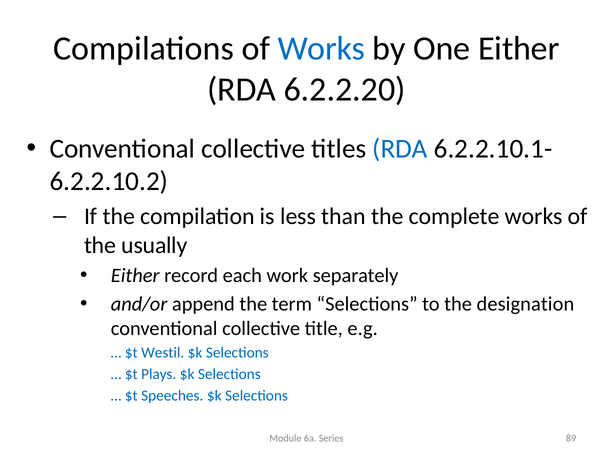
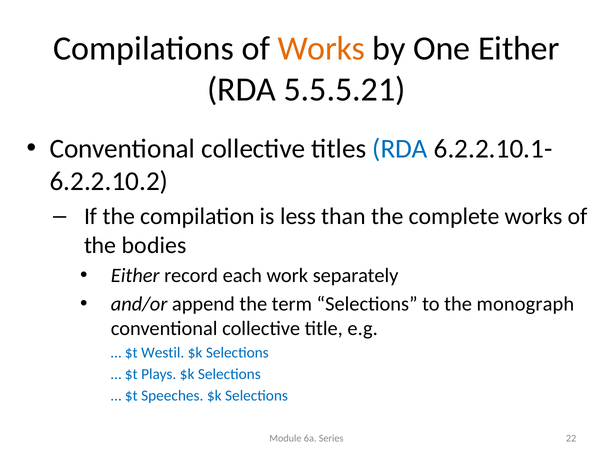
Works at (321, 49) colour: blue -> orange
6.2.2.20: 6.2.2.20 -> 5.5.5.21
usually: usually -> bodies
designation: designation -> monograph
89: 89 -> 22
